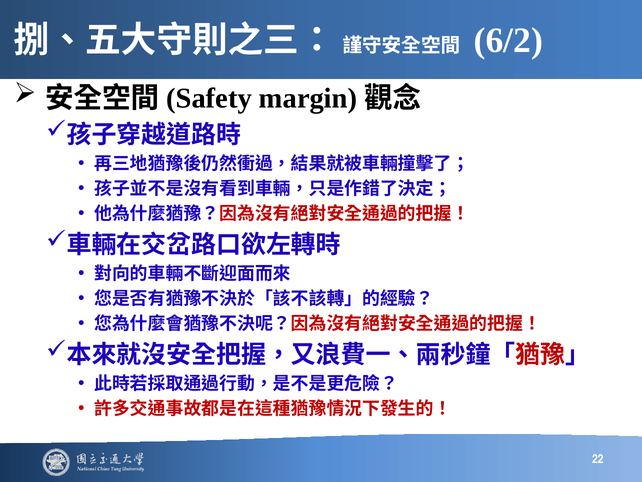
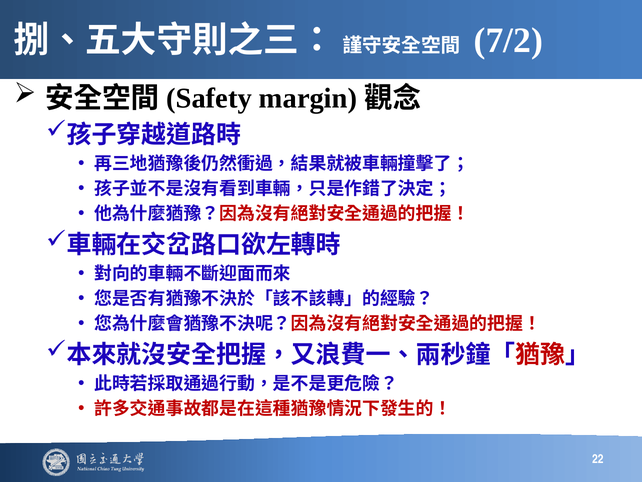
6/2: 6/2 -> 7/2
